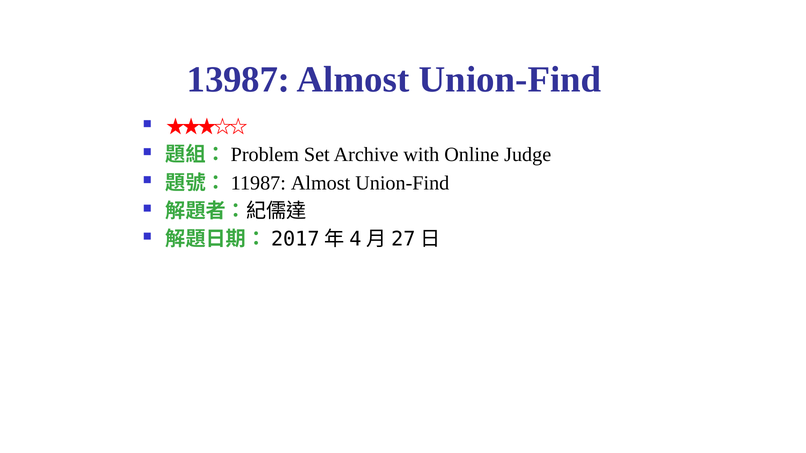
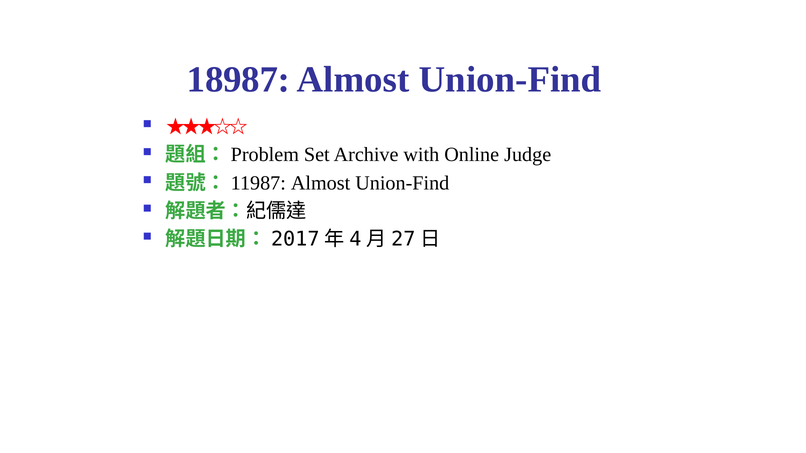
13987: 13987 -> 18987
